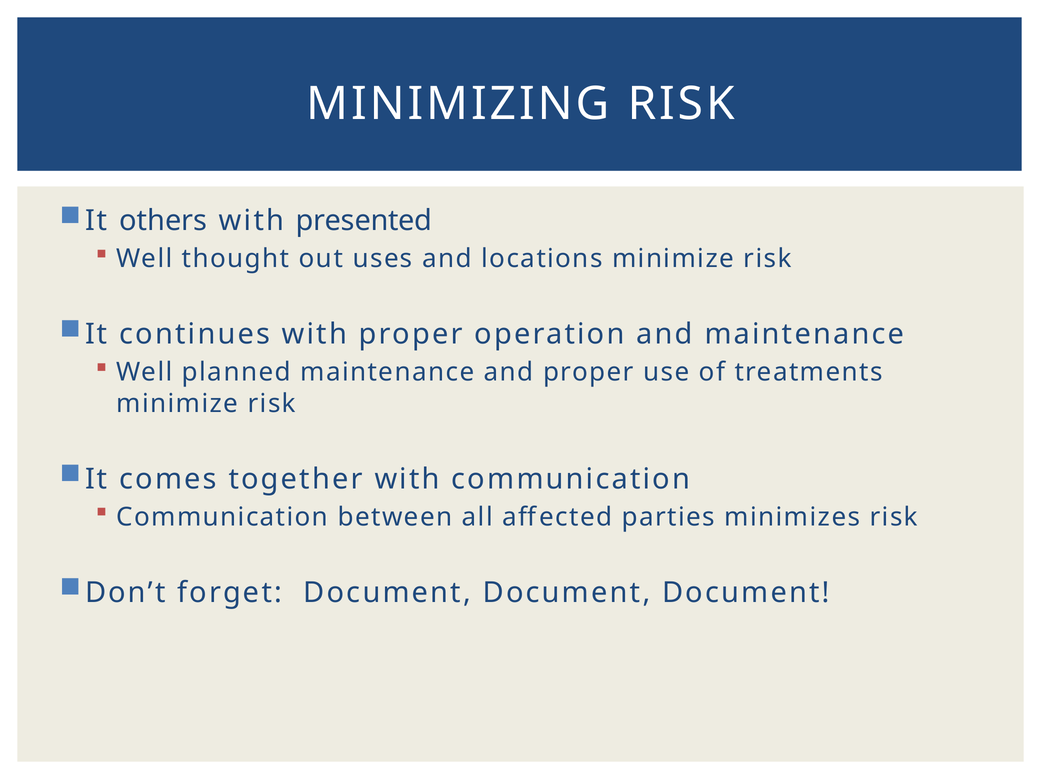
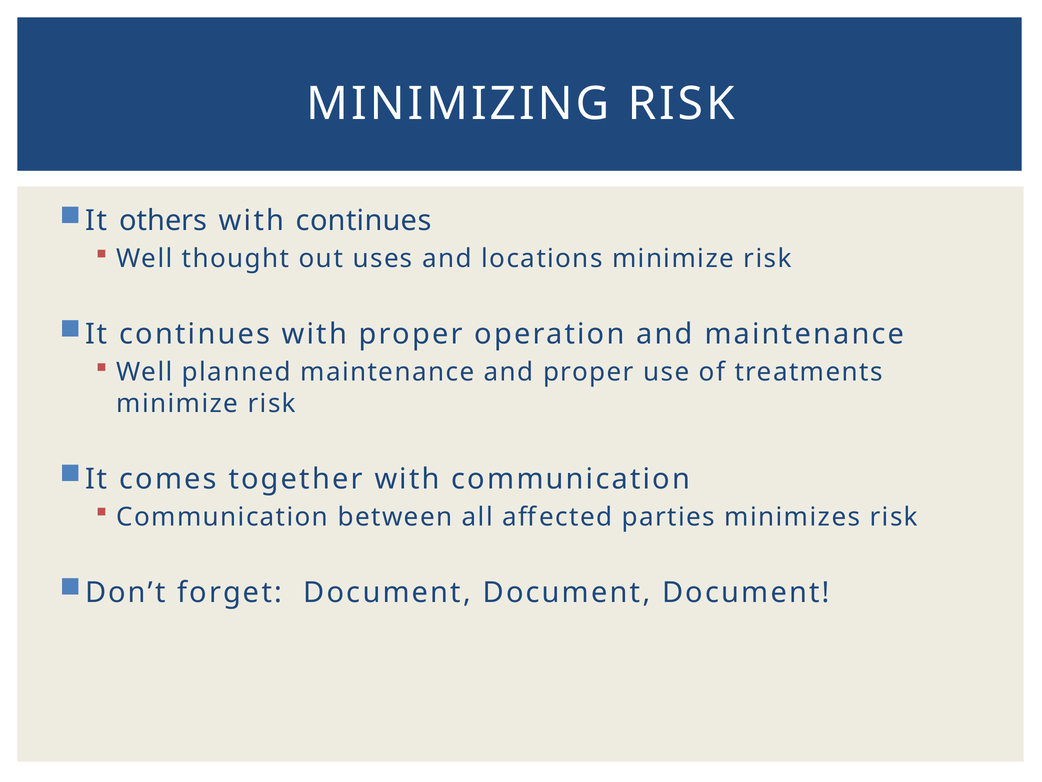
with presented: presented -> continues
